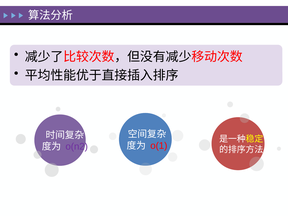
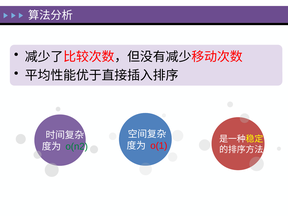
o(n2 colour: purple -> green
